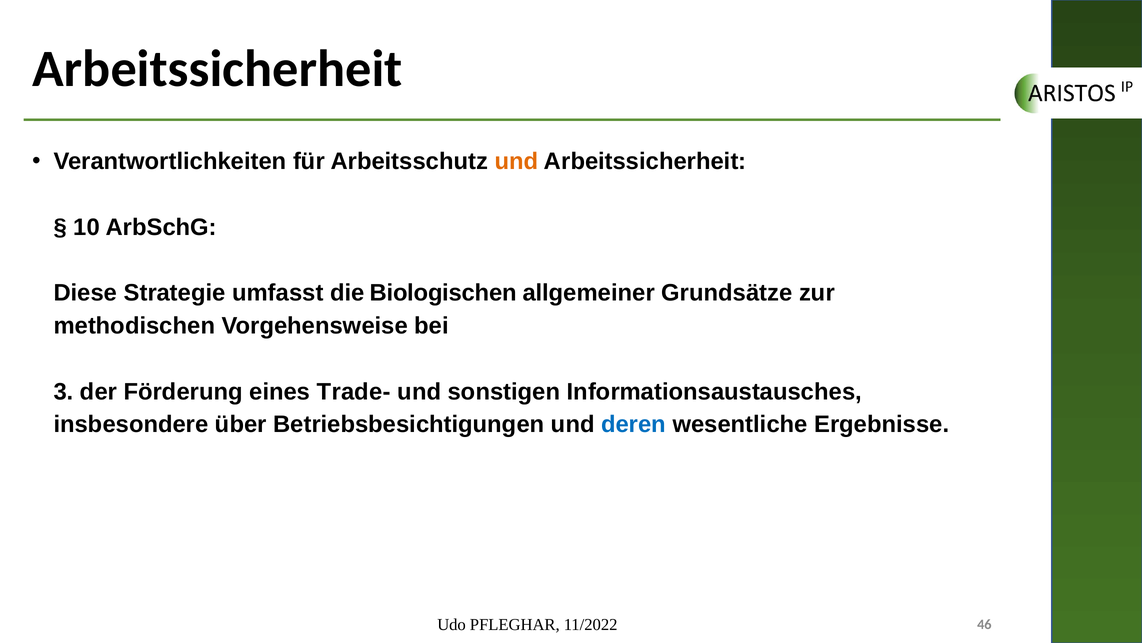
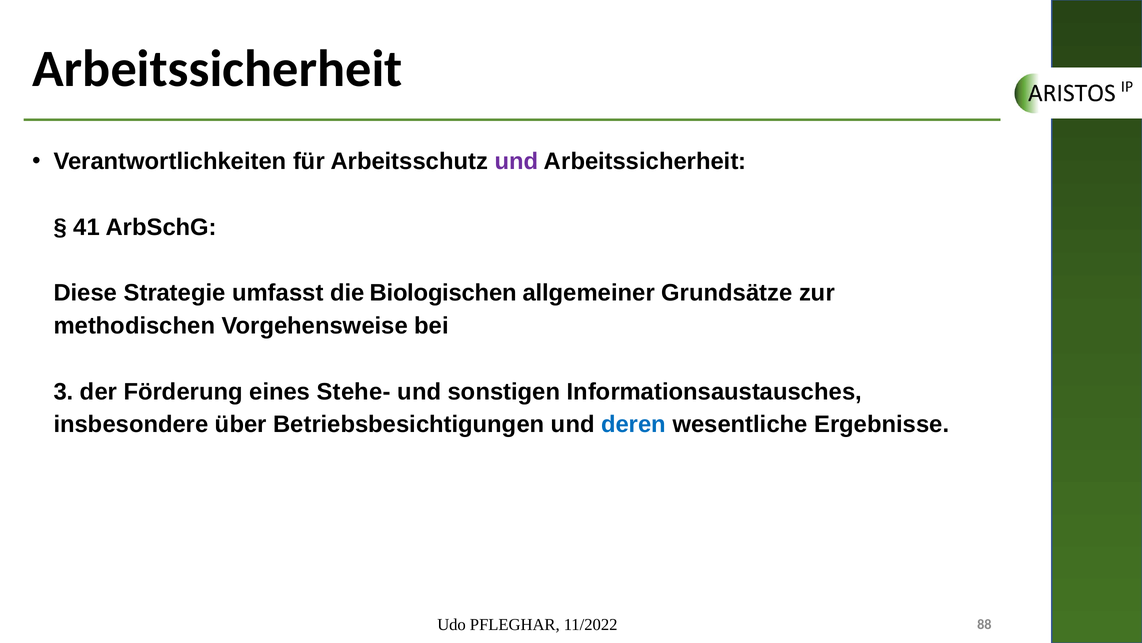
und at (516, 161) colour: orange -> purple
10: 10 -> 41
Trade-: Trade- -> Stehe-
46: 46 -> 88
